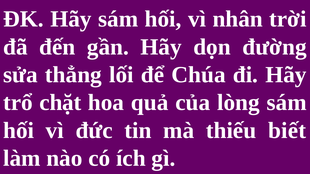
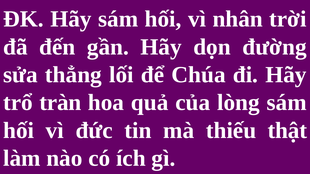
chặt: chặt -> tràn
biết: biết -> thật
